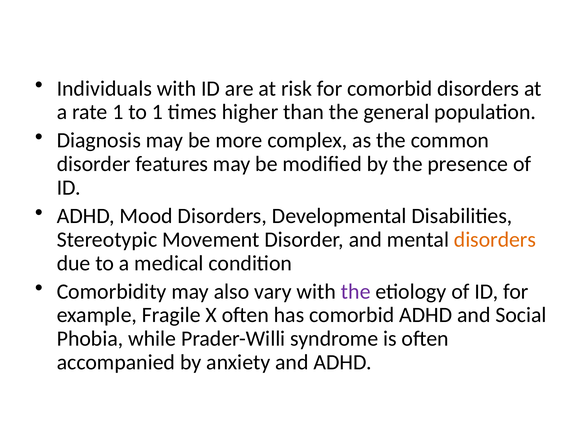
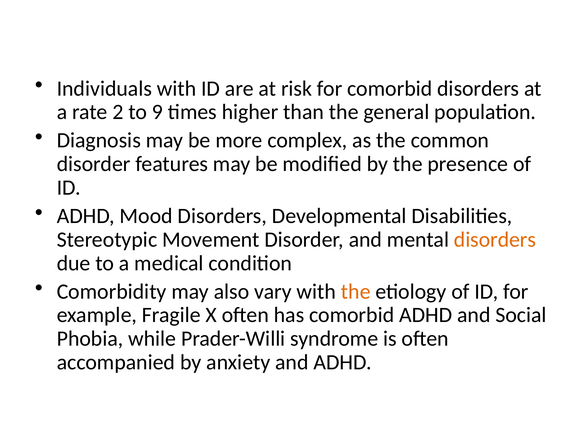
rate 1: 1 -> 2
to 1: 1 -> 9
the at (356, 291) colour: purple -> orange
